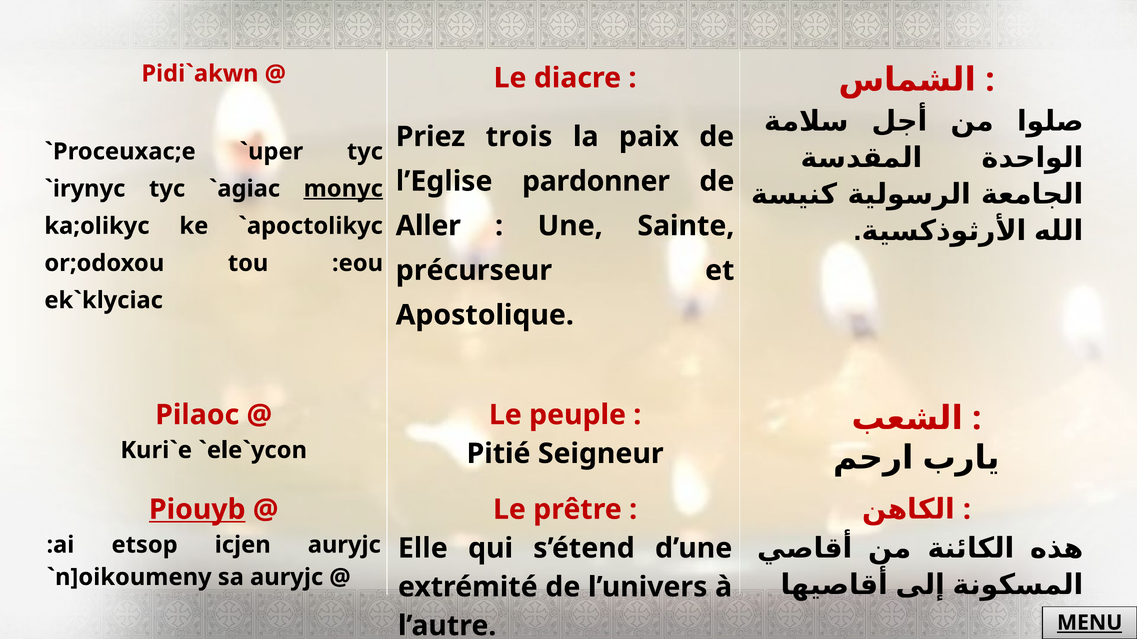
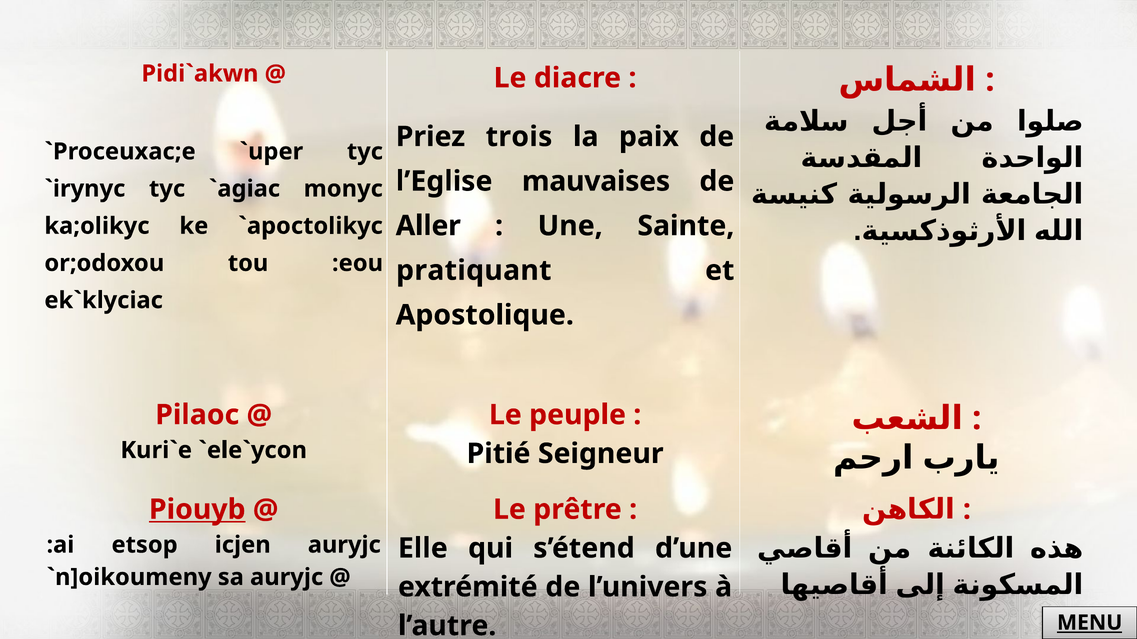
pardonner: pardonner -> mauvaises
monyc underline: present -> none
précurseur: précurseur -> pratiquant
